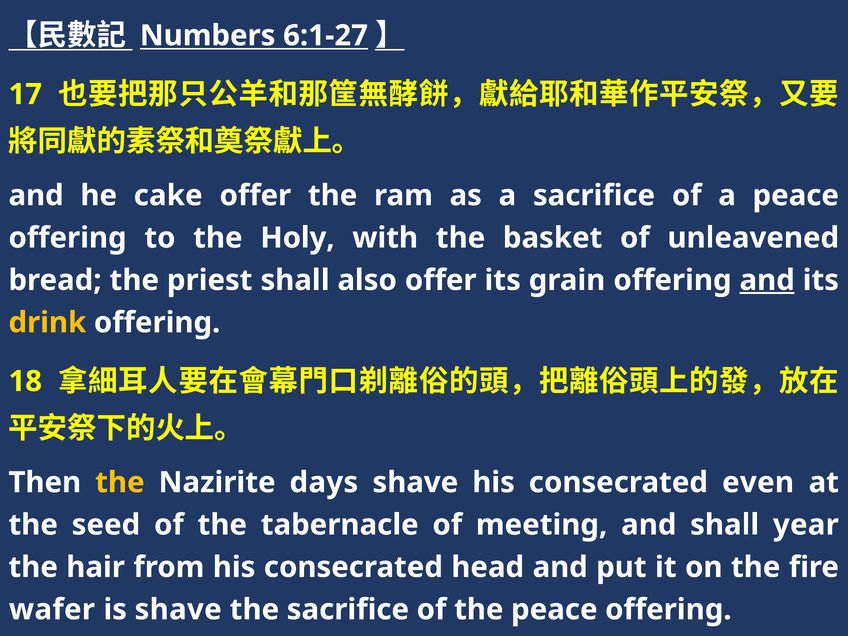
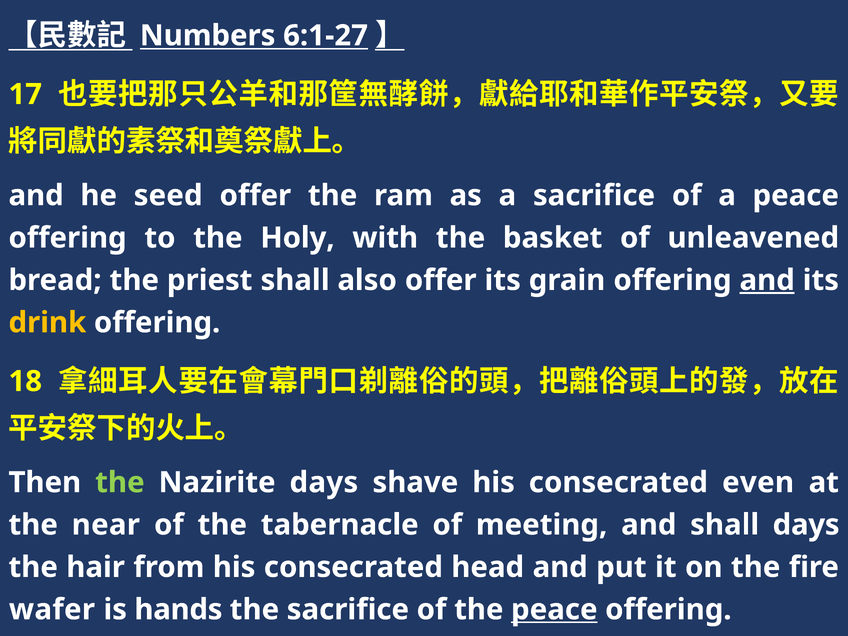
cake: cake -> seed
the at (120, 482) colour: yellow -> light green
seed: seed -> near
shall year: year -> days
is shave: shave -> hands
peace at (554, 610) underline: none -> present
